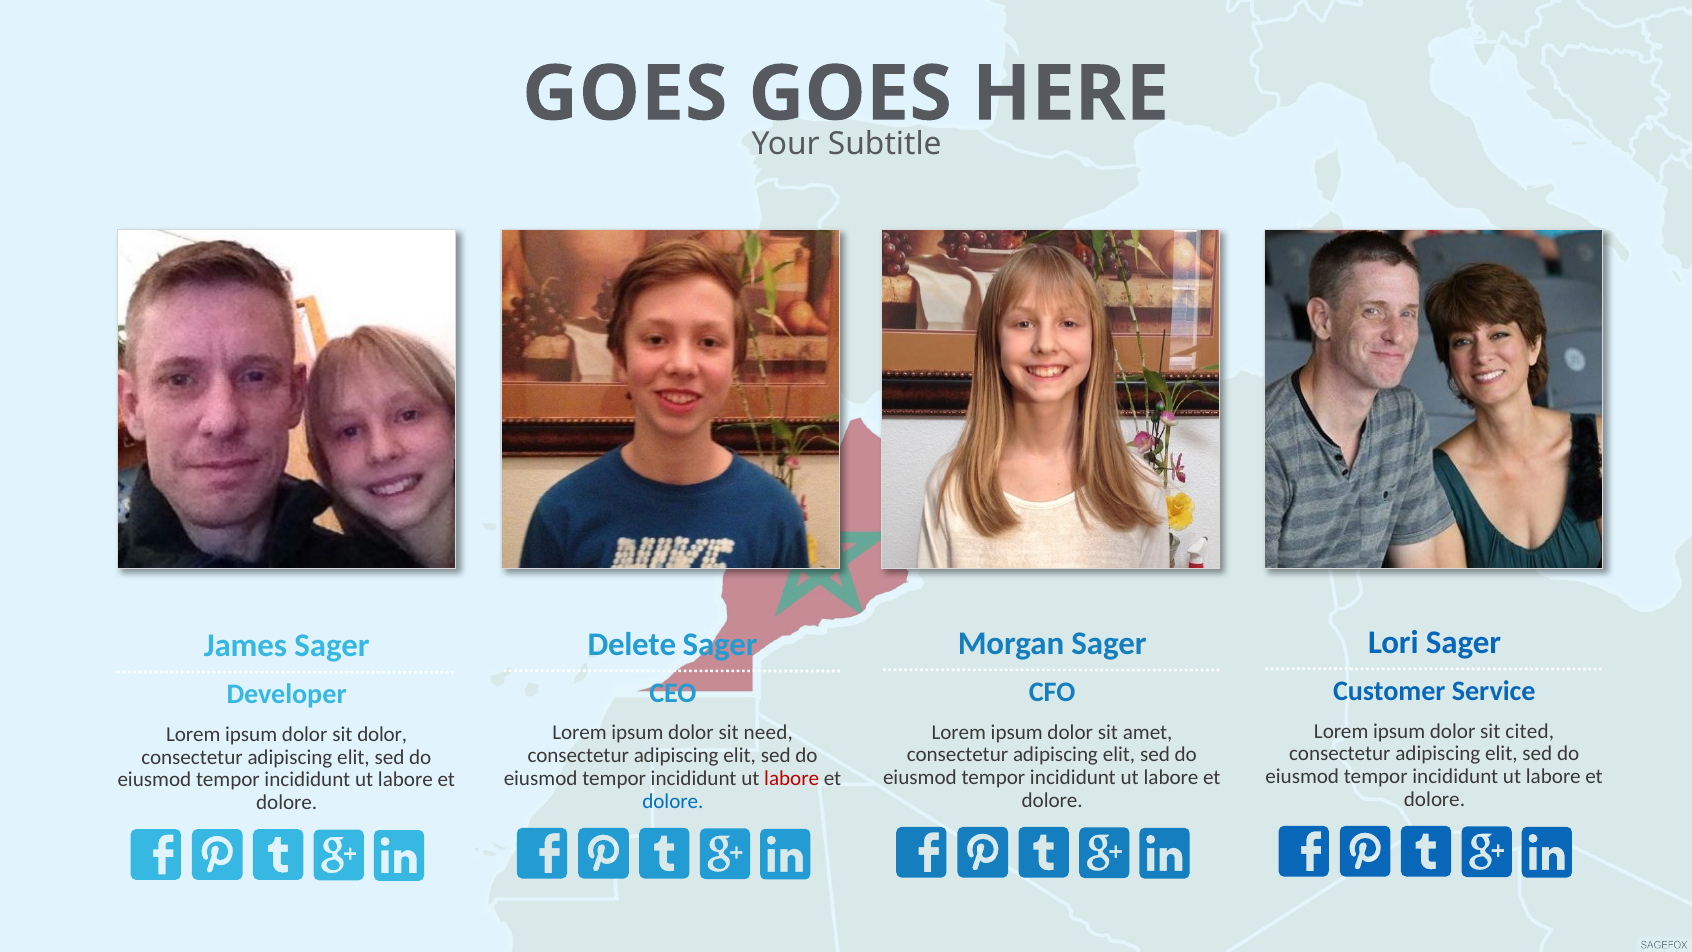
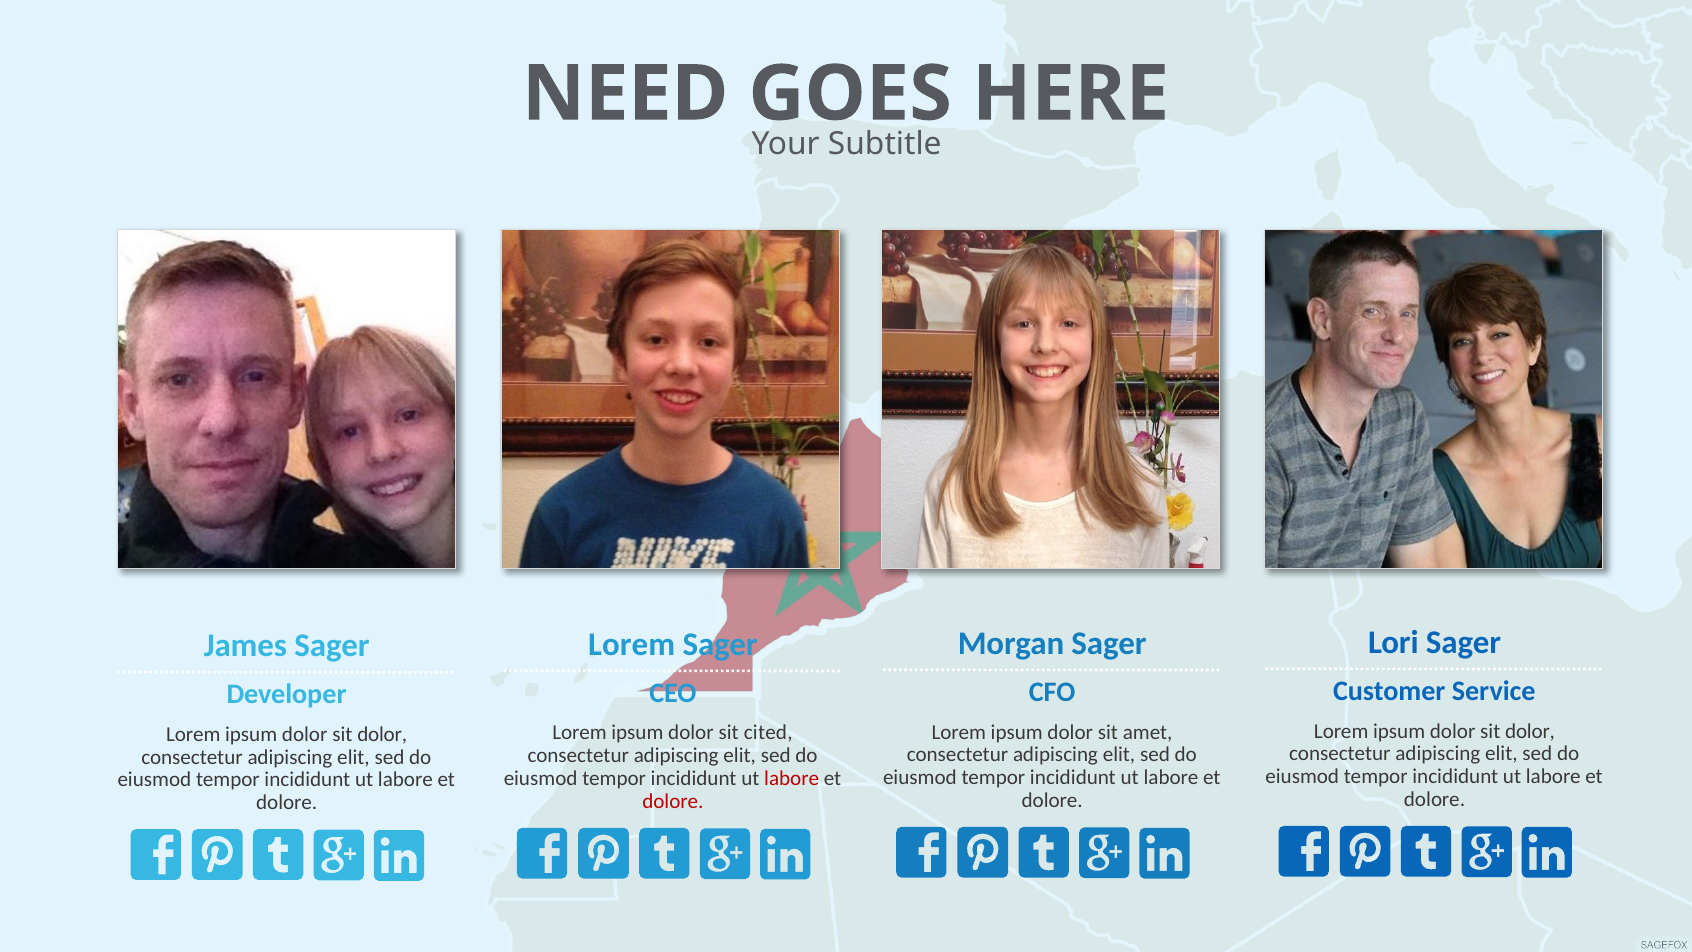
GOES at (625, 94): GOES -> NEED
Delete at (632, 644): Delete -> Lorem
cited at (1530, 731): cited -> dolor
need: need -> cited
dolore at (673, 801) colour: blue -> red
